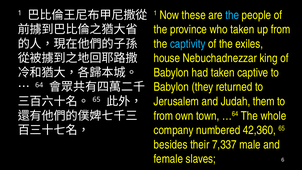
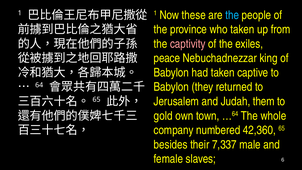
captivity colour: light blue -> pink
house: house -> peace
from at (163, 116): from -> gold
